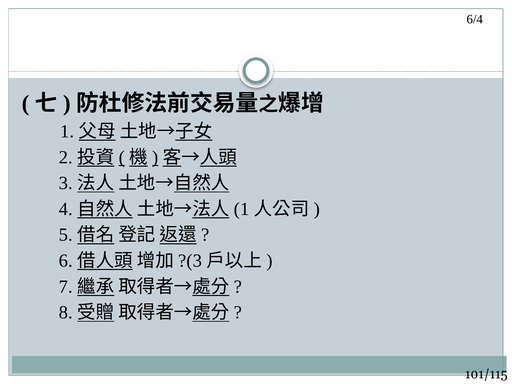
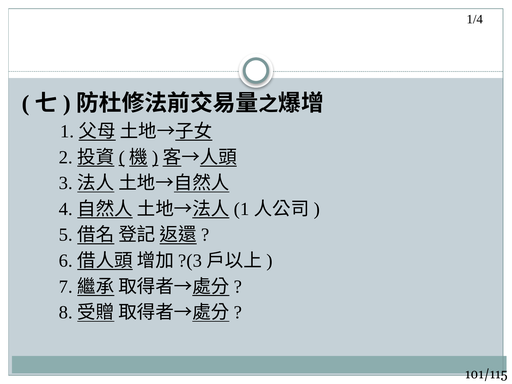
6/4: 6/4 -> 1/4
